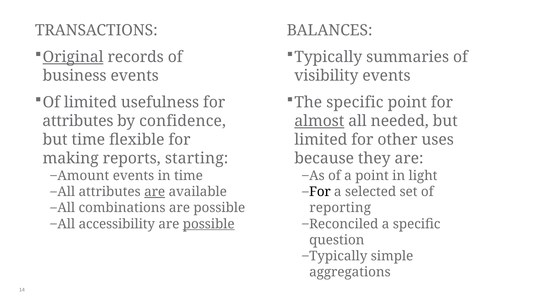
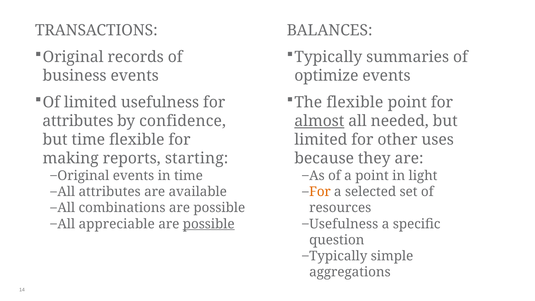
Original at (73, 57) underline: present -> none
visibility: visibility -> optimize
The specific: specific -> flexible
Amount at (83, 176): Amount -> Original
are at (155, 192) underline: present -> none
For at (320, 192) colour: black -> orange
reporting: reporting -> resources
accessibility: accessibility -> appreciable
Reconciled at (344, 224): Reconciled -> Usefulness
